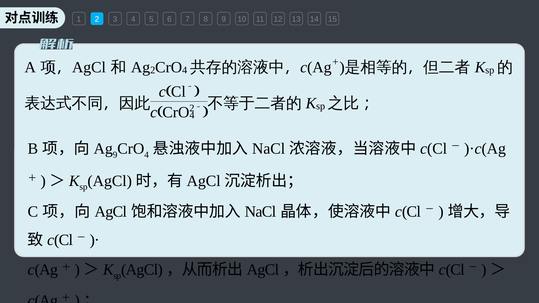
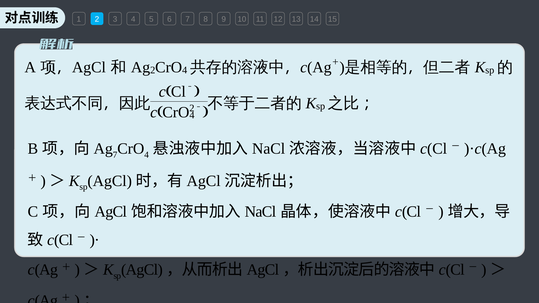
9 at (115, 155): 9 -> 7
